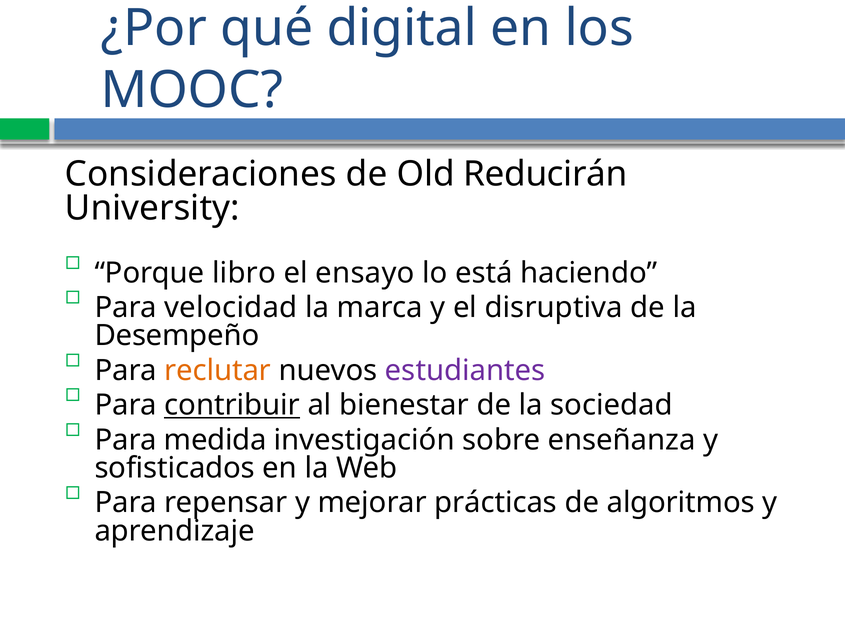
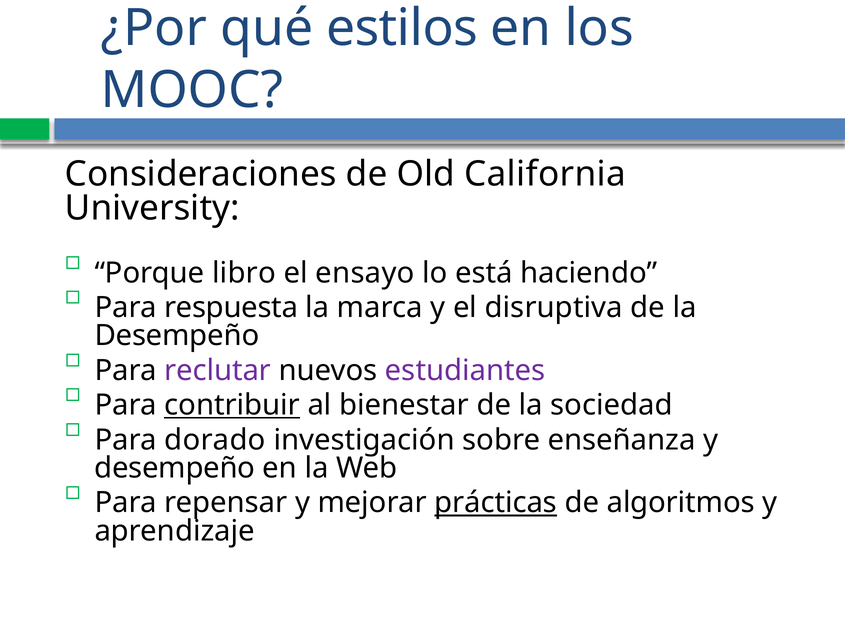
digital: digital -> estilos
Reducirán: Reducirán -> California
velocidad: velocidad -> respuesta
reclutar colour: orange -> purple
medida: medida -> dorado
sofisticados at (175, 468): sofisticados -> desempeño
prácticas underline: none -> present
